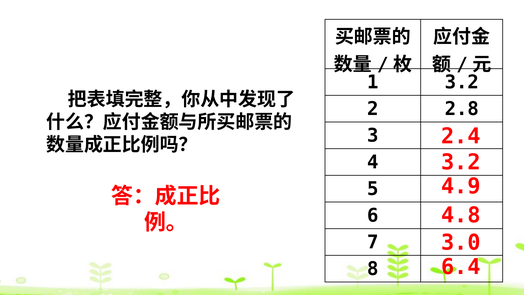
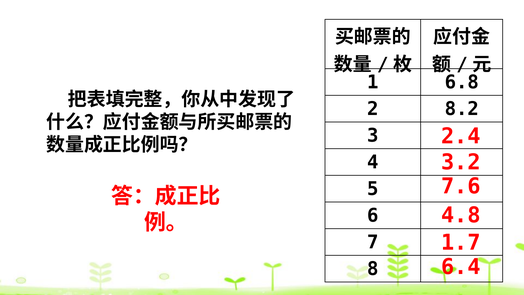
1 3.2: 3.2 -> 6.8
2.8: 2.8 -> 8.2
4.9: 4.9 -> 7.6
3.0: 3.0 -> 1.7
